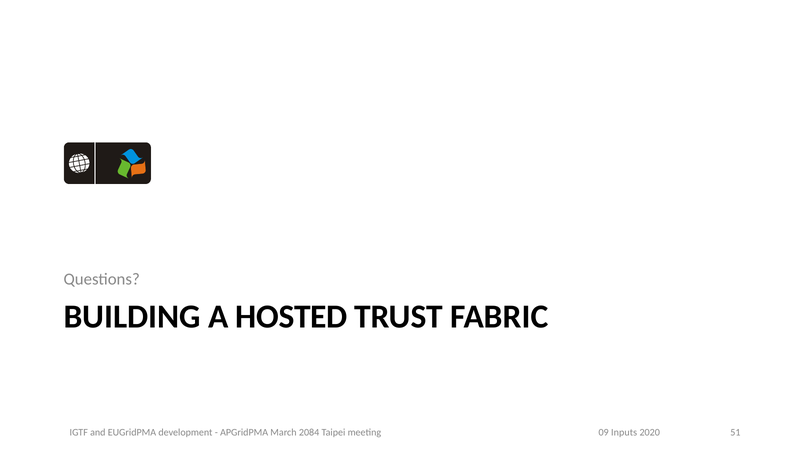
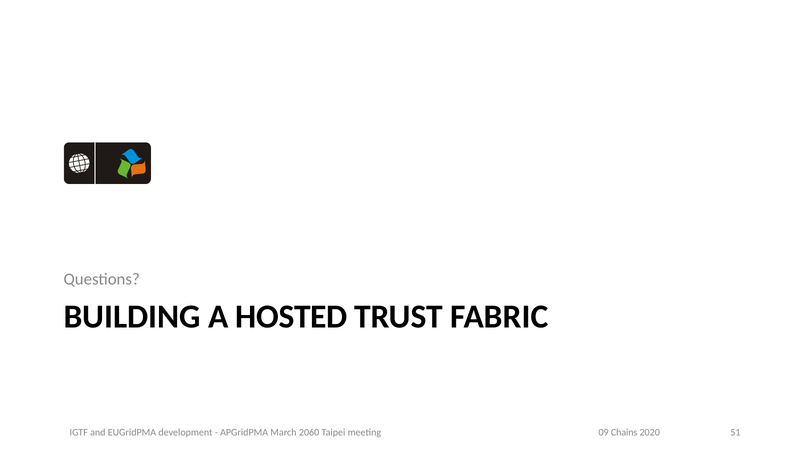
2084: 2084 -> 2060
Inputs: Inputs -> Chains
